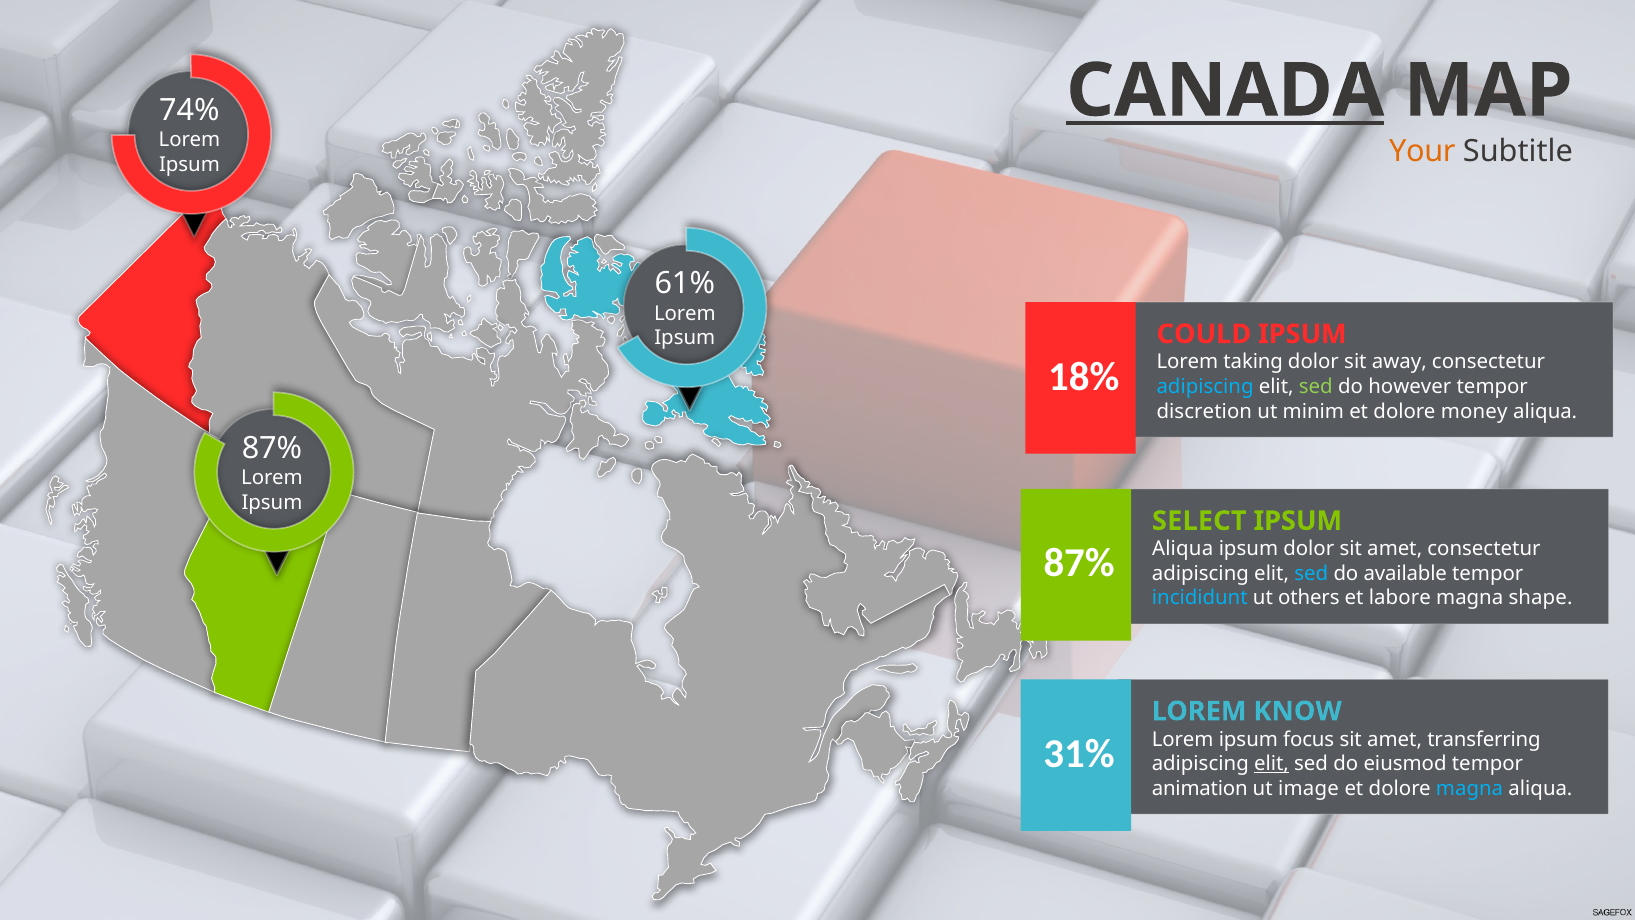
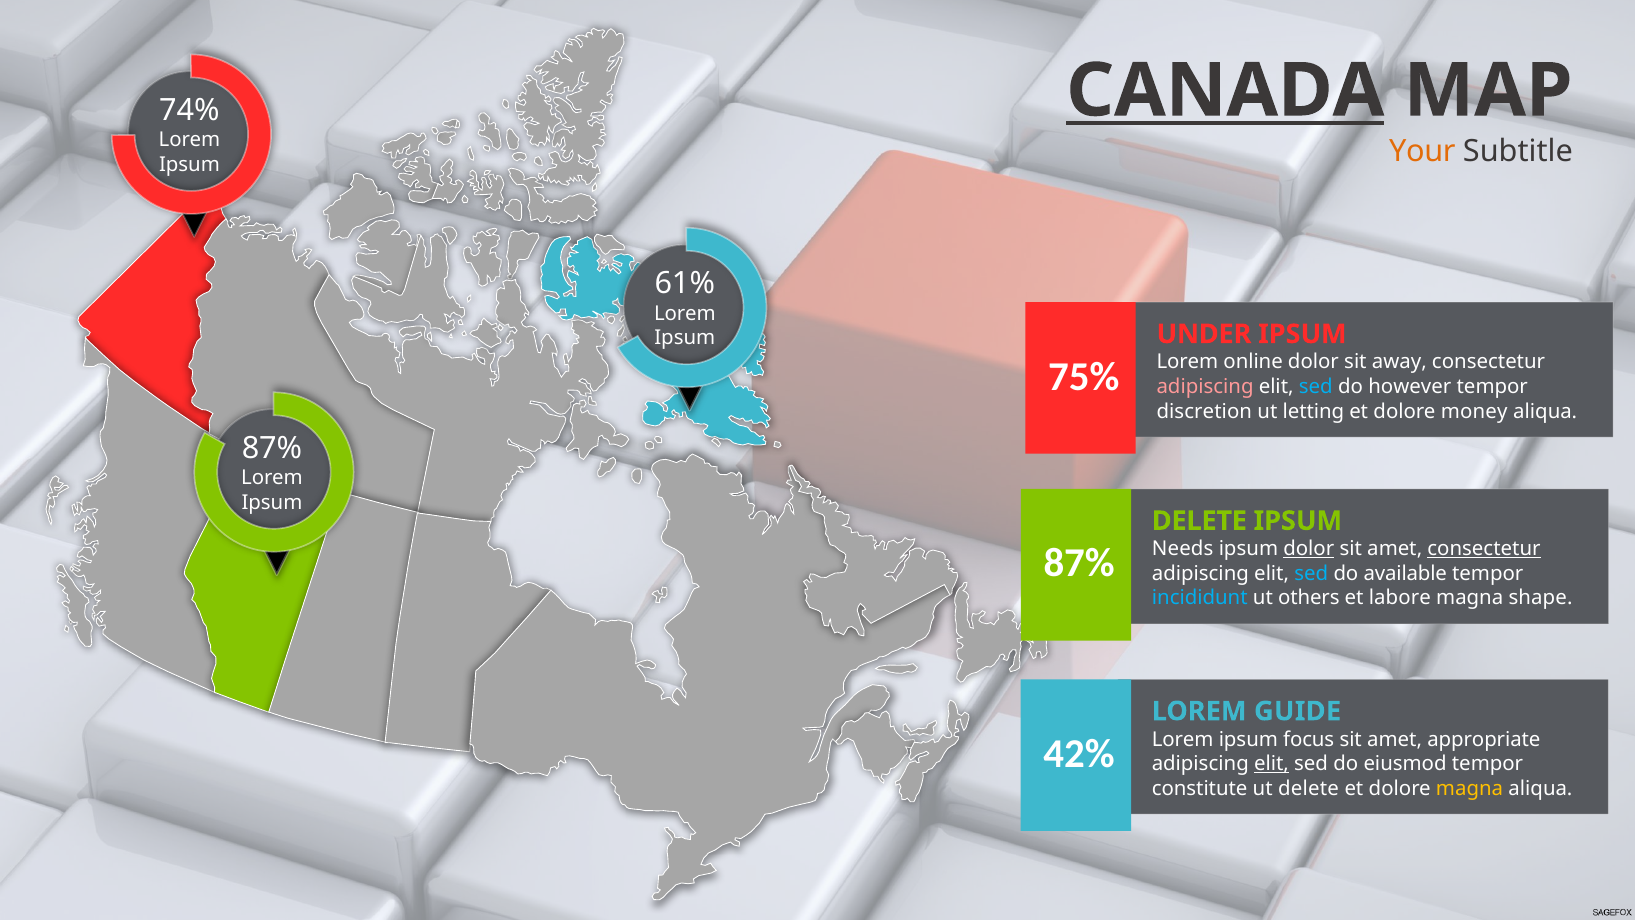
COULD: COULD -> UNDER
taking: taking -> online
18%: 18% -> 75%
adipiscing at (1205, 387) colour: light blue -> pink
sed at (1316, 387) colour: light green -> light blue
minim: minim -> letting
SELECT at (1199, 521): SELECT -> DELETE
Aliqua at (1183, 549): Aliqua -> Needs
dolor at (1309, 549) underline: none -> present
consectetur at (1484, 549) underline: none -> present
KNOW: KNOW -> GUIDE
transferring: transferring -> appropriate
31%: 31% -> 42%
animation: animation -> constitute
ut image: image -> delete
magna at (1470, 788) colour: light blue -> yellow
